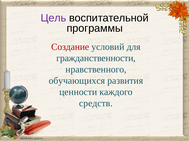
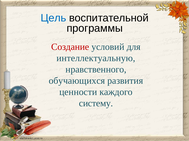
Цель colour: purple -> blue
гражданственности: гражданственности -> интеллектуальную
средств: средств -> систему
